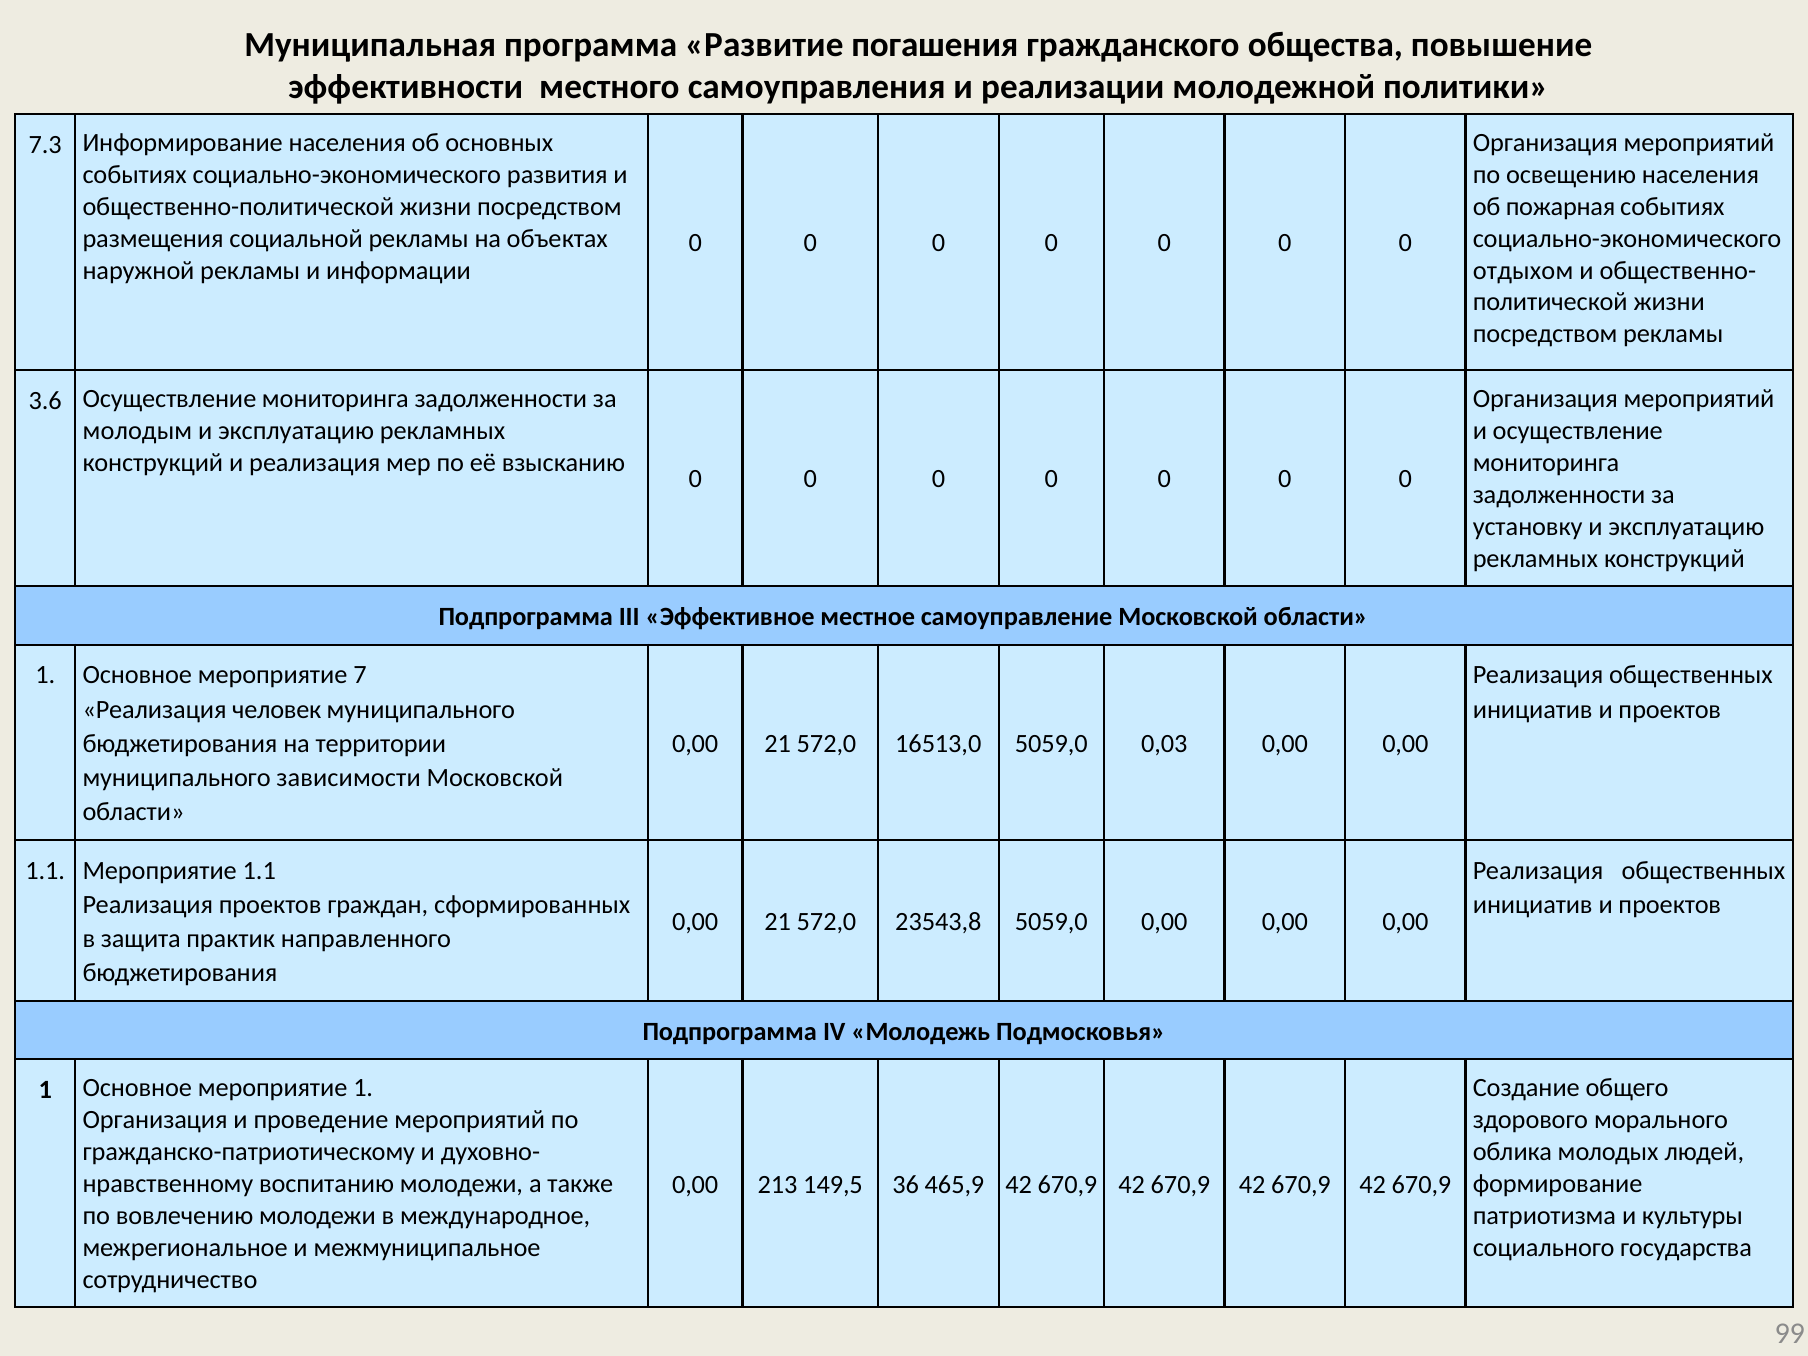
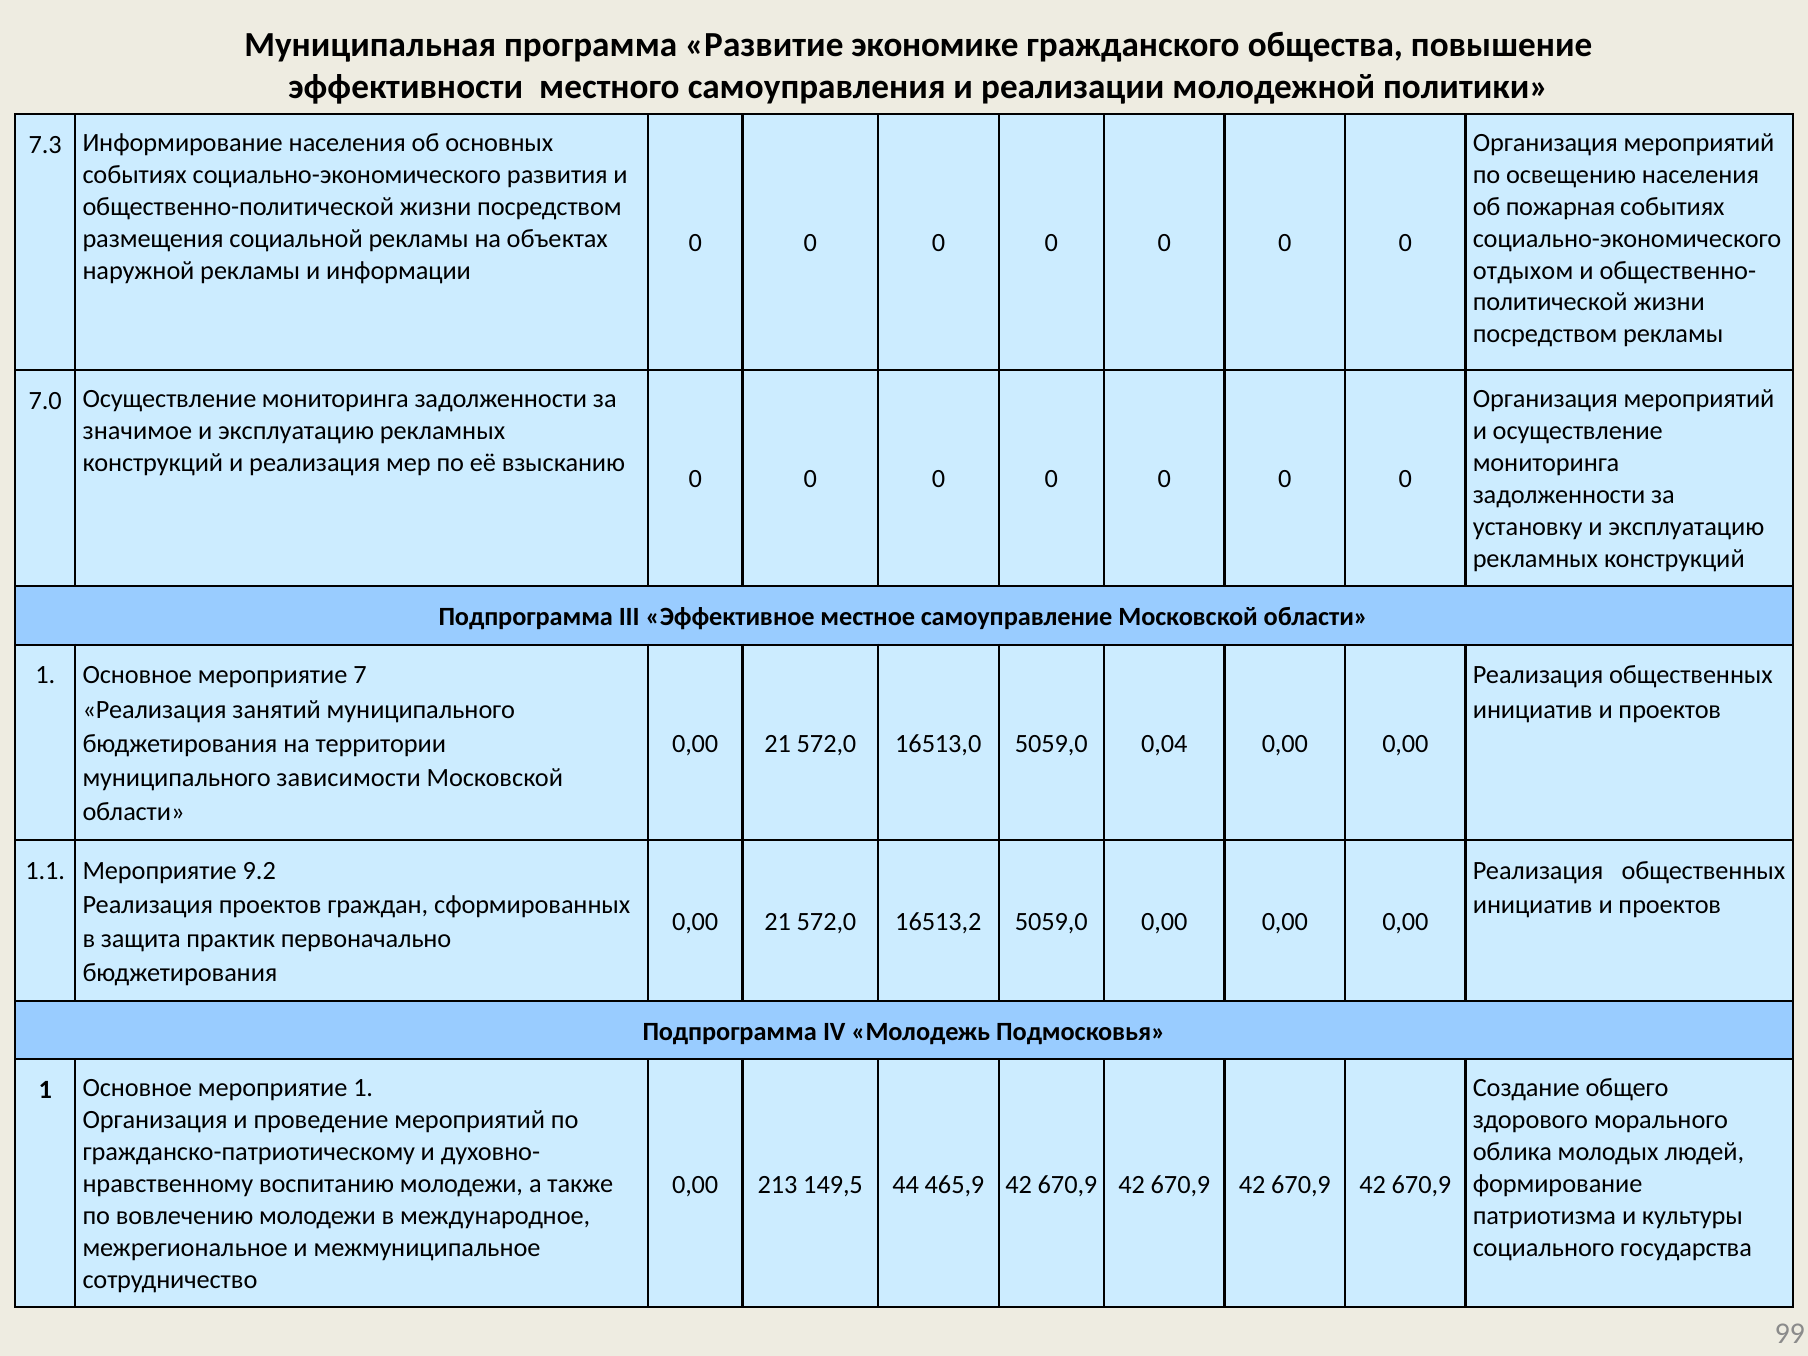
погашения: погашения -> экономике
3.6: 3.6 -> 7.0
молодым: молодым -> значимое
человек: человек -> занятий
0,03: 0,03 -> 0,04
Мероприятие 1.1: 1.1 -> 9.2
23543,8: 23543,8 -> 16513,2
направленного: направленного -> первоначально
36: 36 -> 44
